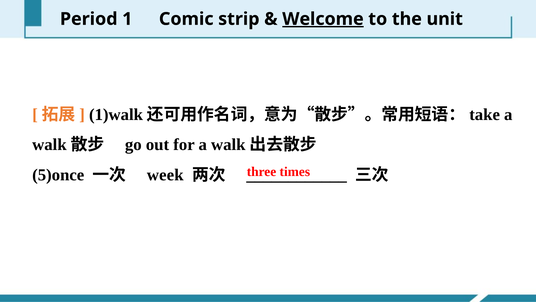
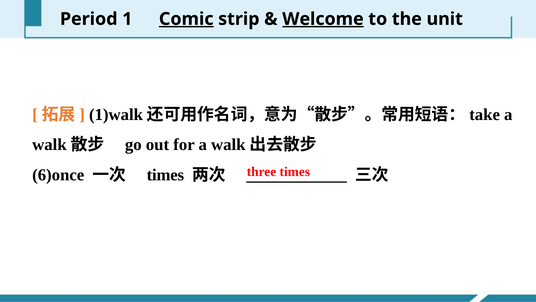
Comic underline: none -> present
5)once: 5)once -> 6)once
week at (165, 175): week -> times
